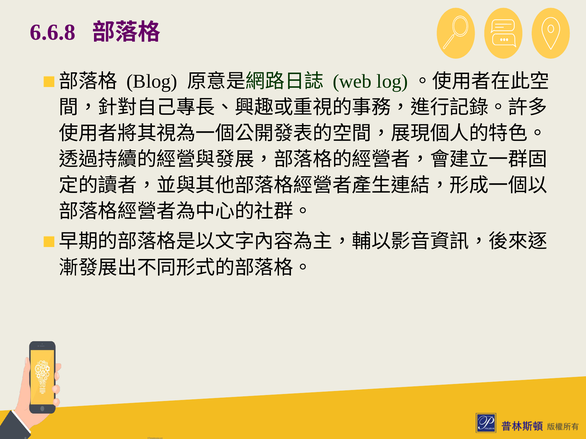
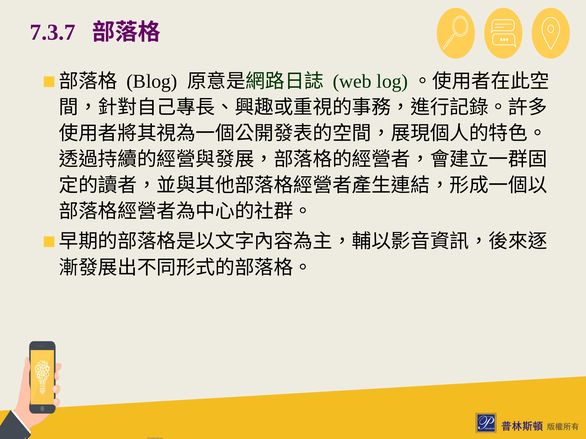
6.6.8: 6.6.8 -> 7.3.7
